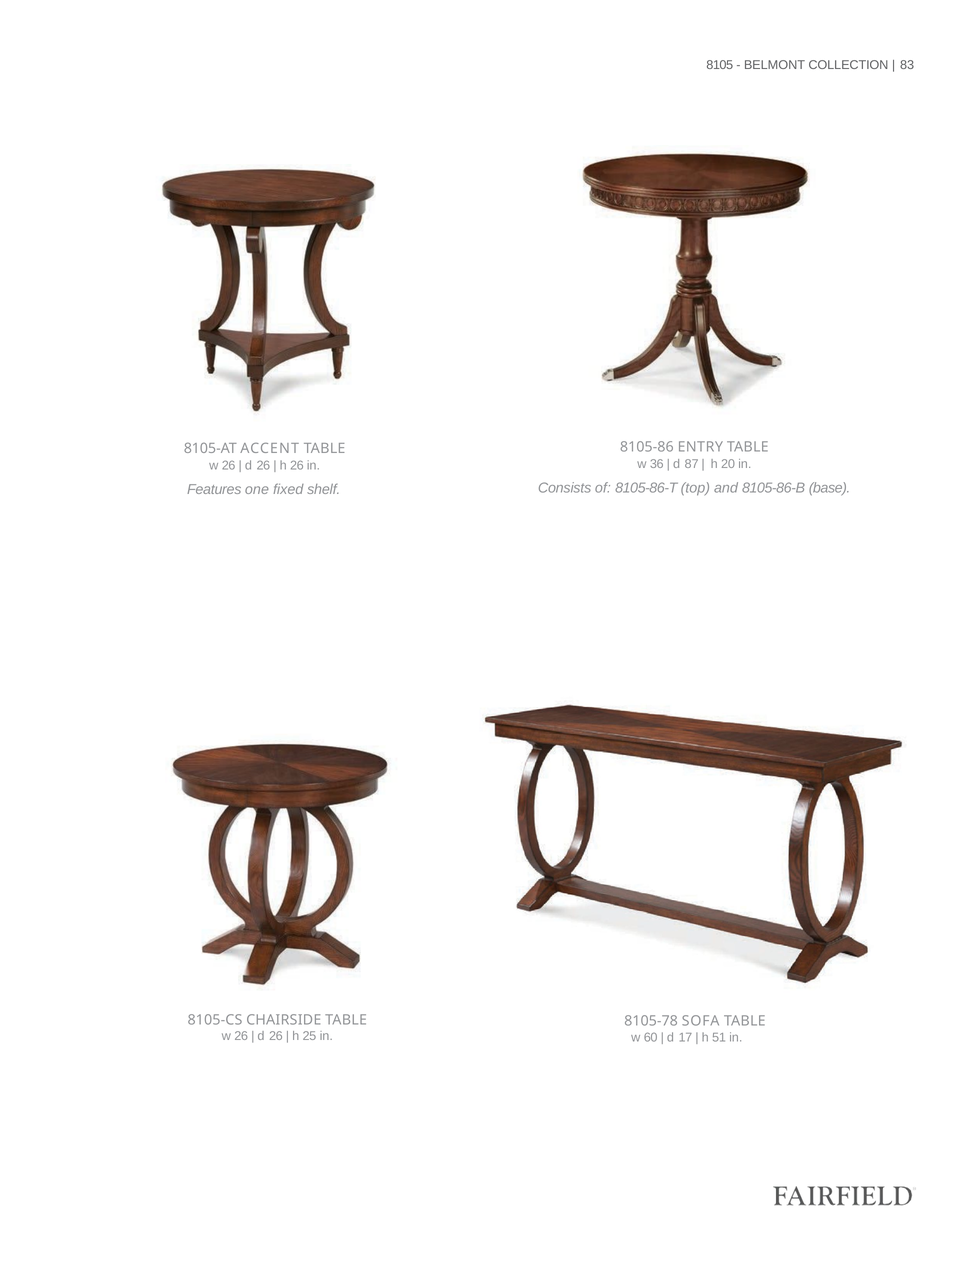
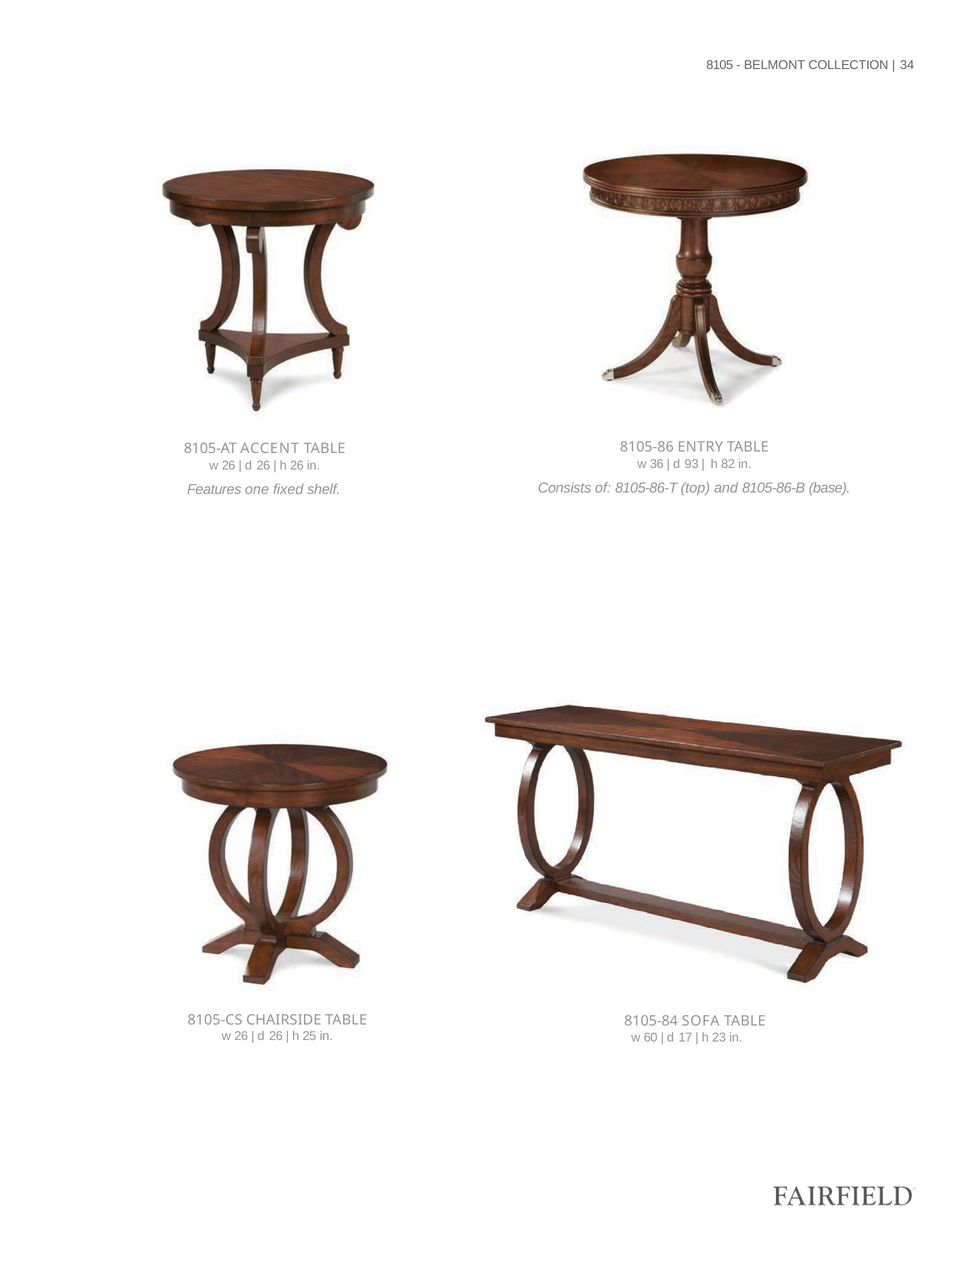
83: 83 -> 34
87: 87 -> 93
20: 20 -> 82
8105-78: 8105-78 -> 8105-84
51: 51 -> 23
